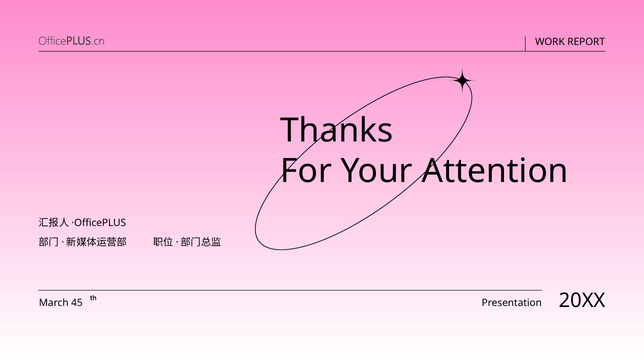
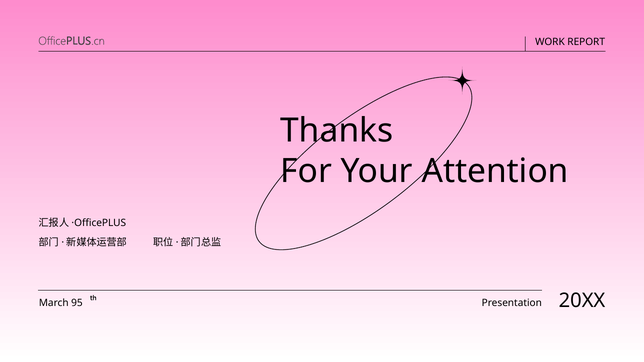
45: 45 -> 95
